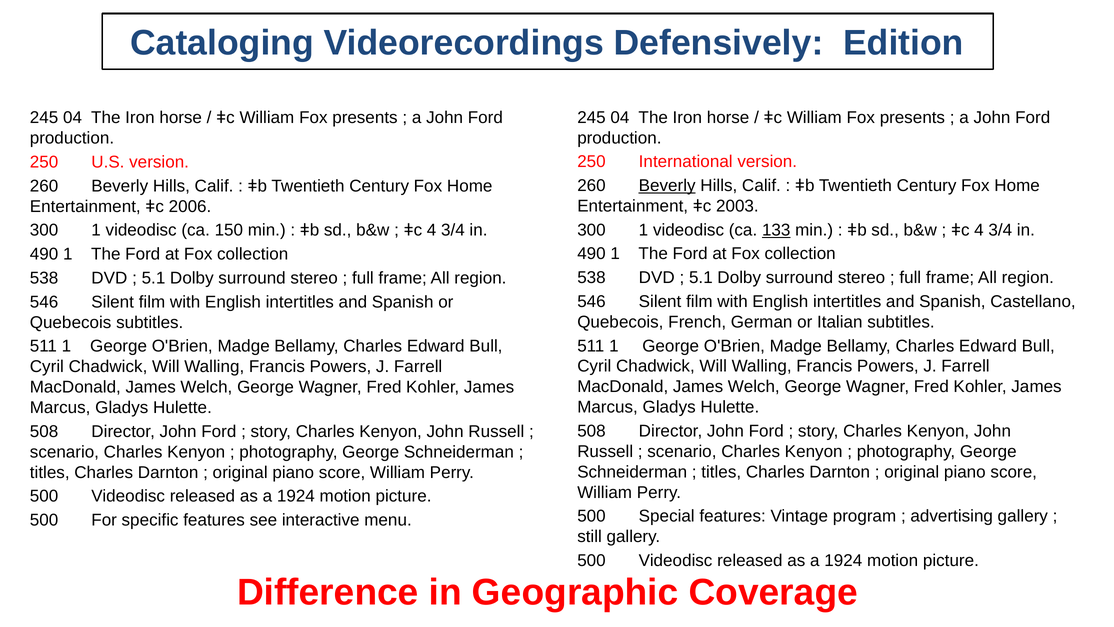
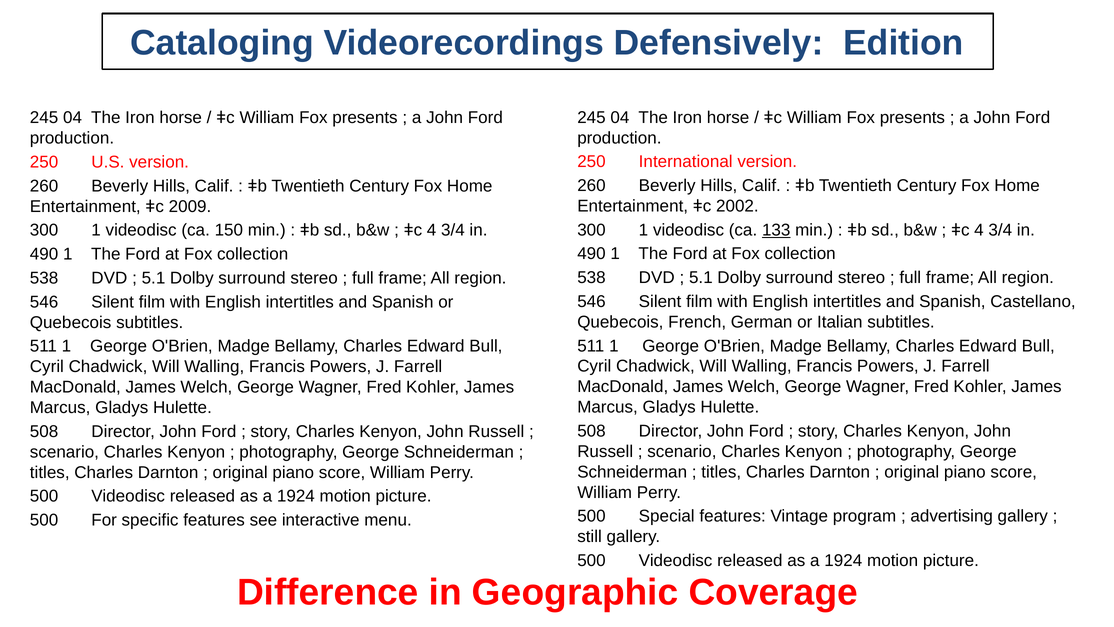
Beverly at (667, 186) underline: present -> none
2003: 2003 -> 2002
2006: 2006 -> 2009
